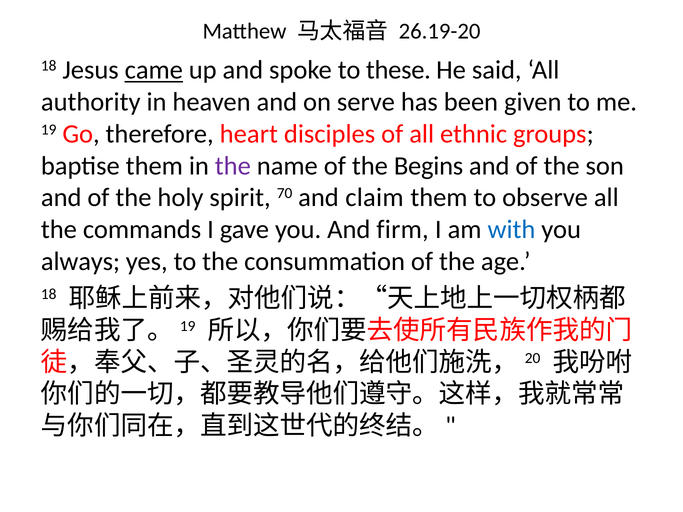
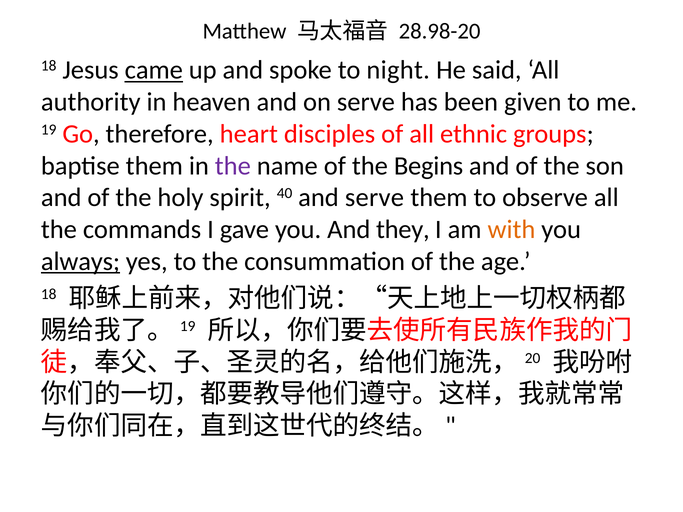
26.19-20: 26.19-20 -> 28.98-20
these: these -> night
70: 70 -> 40
and claim: claim -> serve
firm: firm -> they
with colour: blue -> orange
always underline: none -> present
